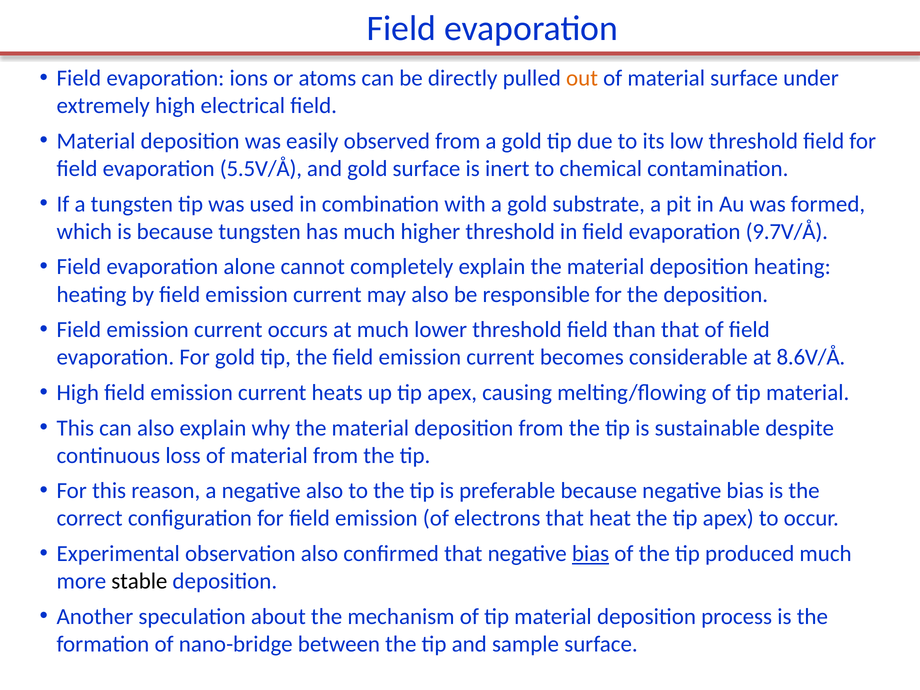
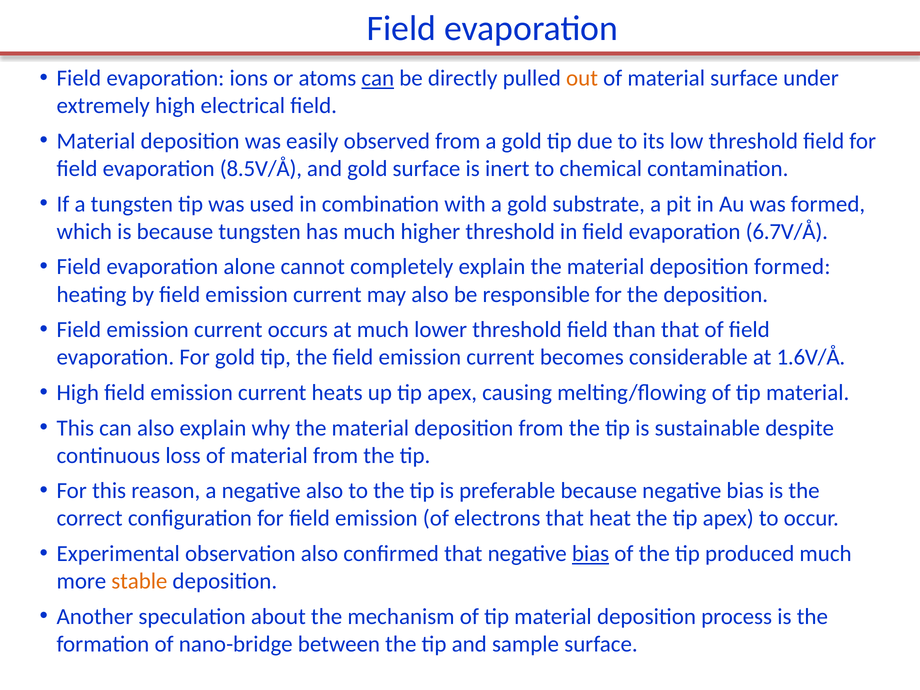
can at (378, 78) underline: none -> present
5.5V/Å: 5.5V/Å -> 8.5V/Å
9.7V/Å: 9.7V/Å -> 6.7V/Å
deposition heating: heating -> formed
8.6V/Å: 8.6V/Å -> 1.6V/Å
stable colour: black -> orange
